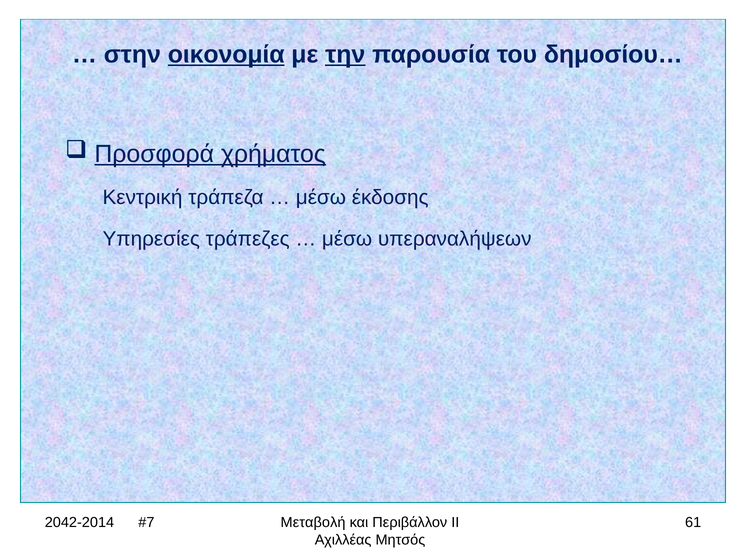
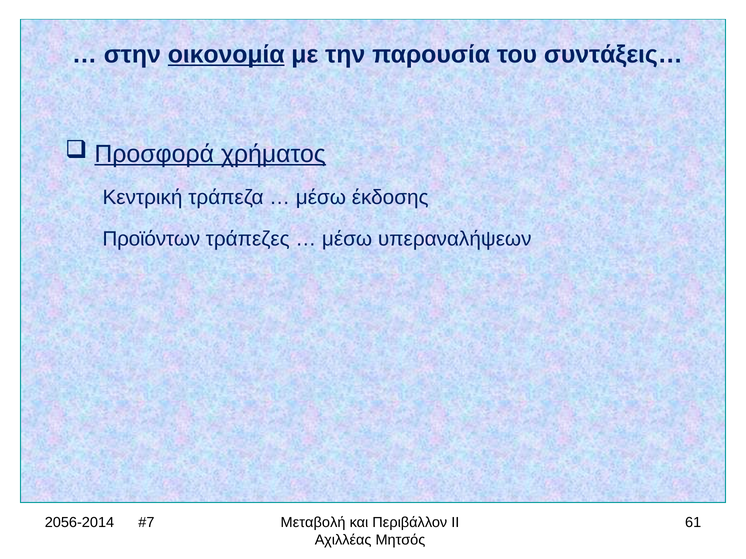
την underline: present -> none
δημοσίου…: δημοσίου… -> συντάξεις…
Υπηρεσίες: Υπηρεσίες -> Προϊόντων
2042-2014: 2042-2014 -> 2056-2014
